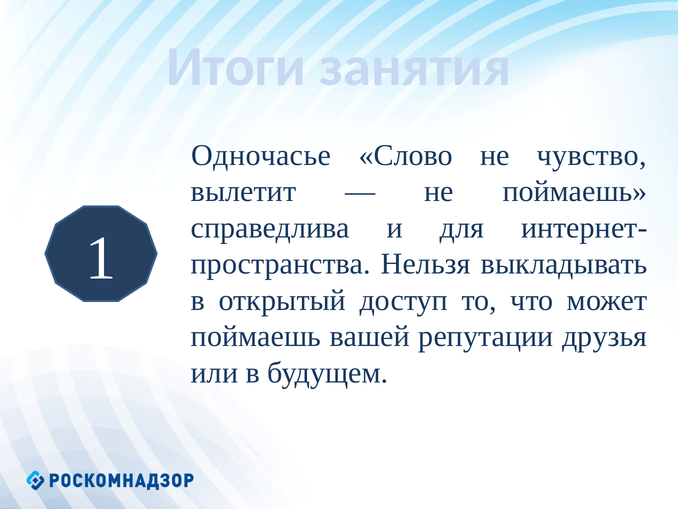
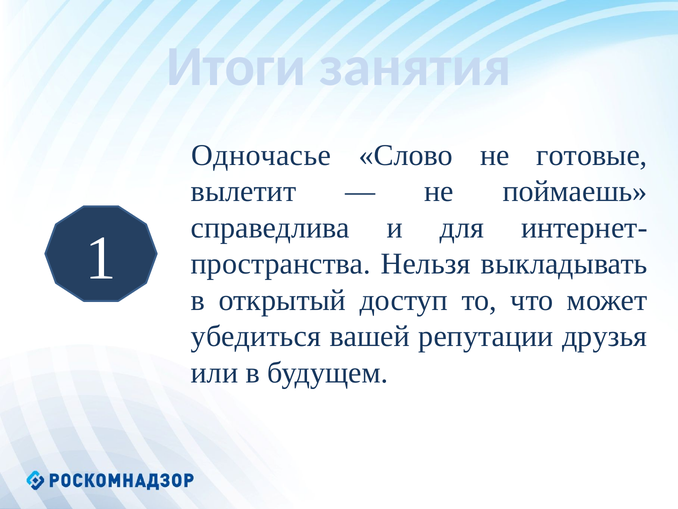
чувство: чувство -> готовые
поймаешь at (256, 336): поймаешь -> убедиться
